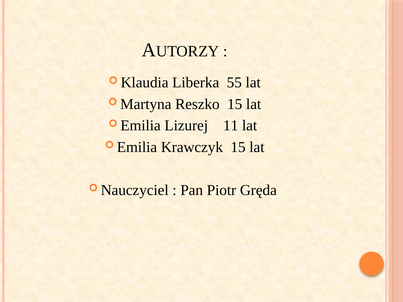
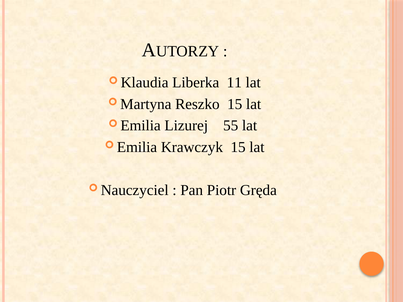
55: 55 -> 11
11: 11 -> 55
